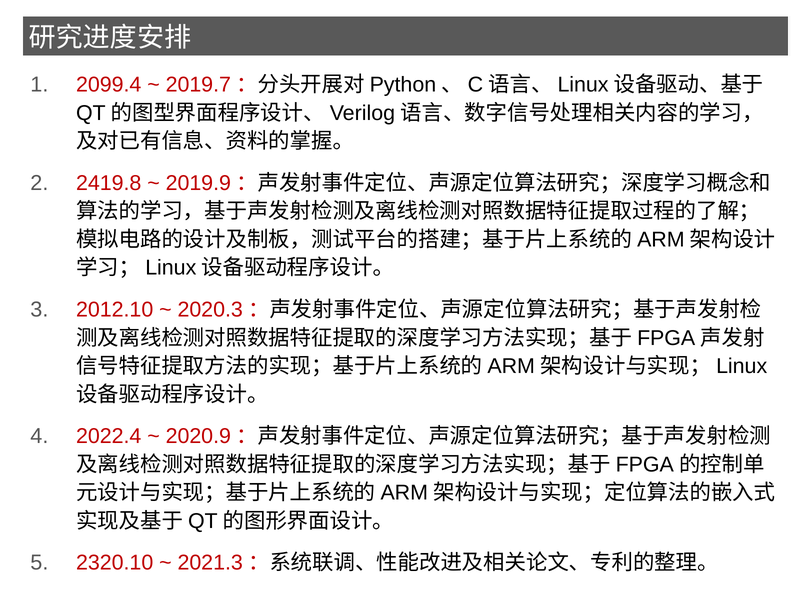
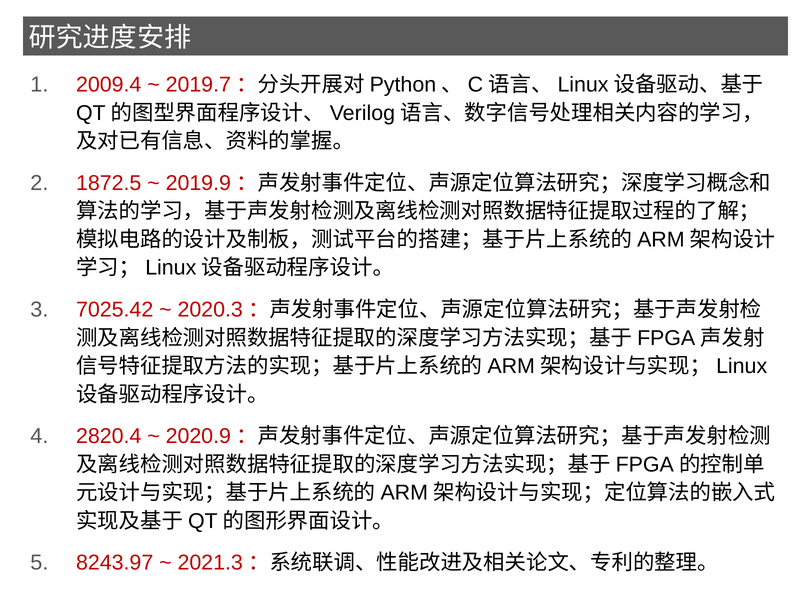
2099.4: 2099.4 -> 2009.4
2419.8: 2419.8 -> 1872.5
2012.10: 2012.10 -> 7025.42
2022.4: 2022.4 -> 2820.4
2320.10: 2320.10 -> 8243.97
